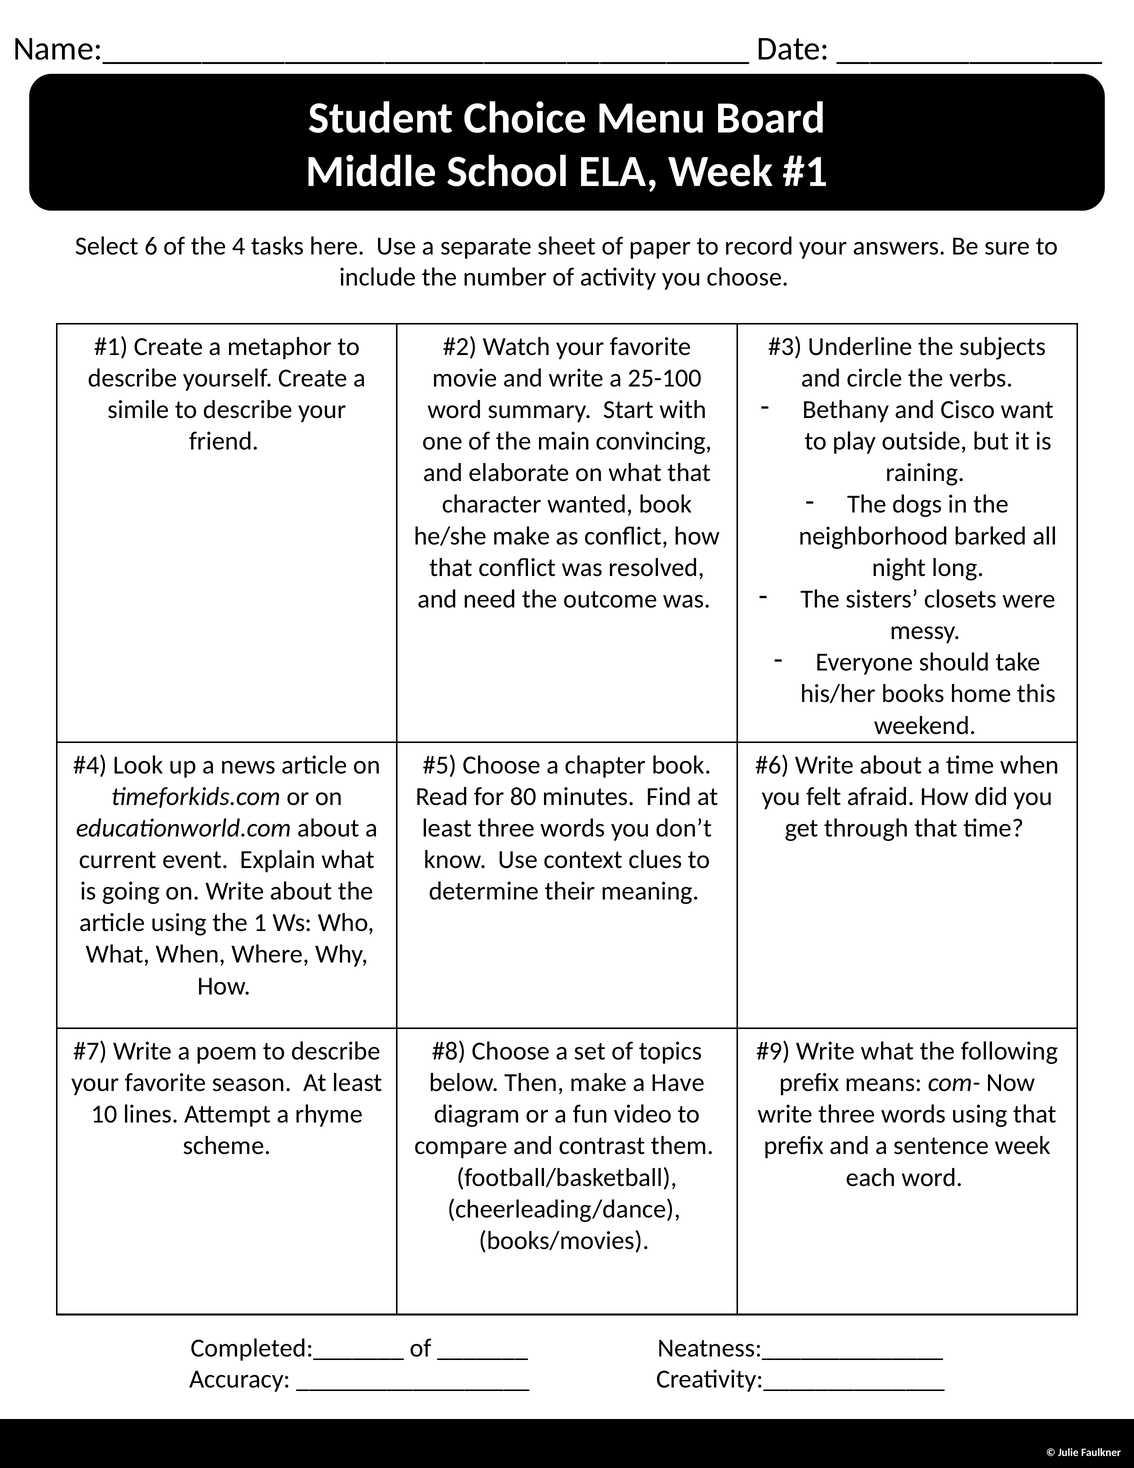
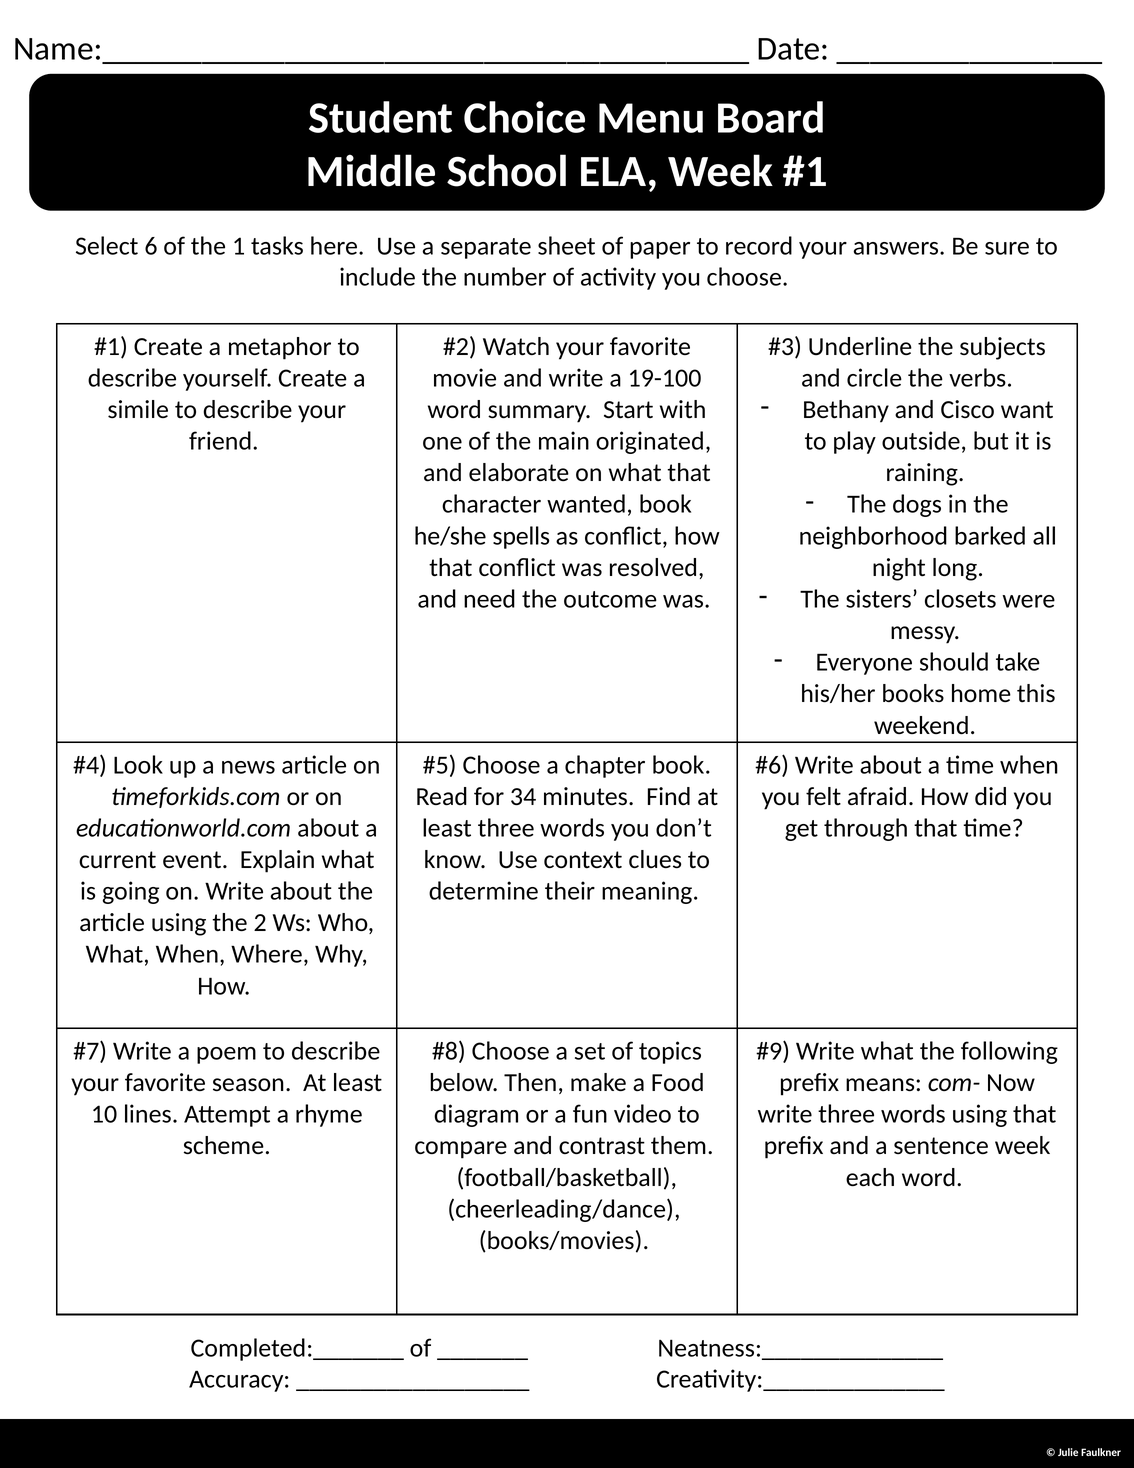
4: 4 -> 1
25-100: 25-100 -> 19-100
convincing: convincing -> originated
he/she make: make -> spells
80: 80 -> 34
1: 1 -> 2
Have: Have -> Food
